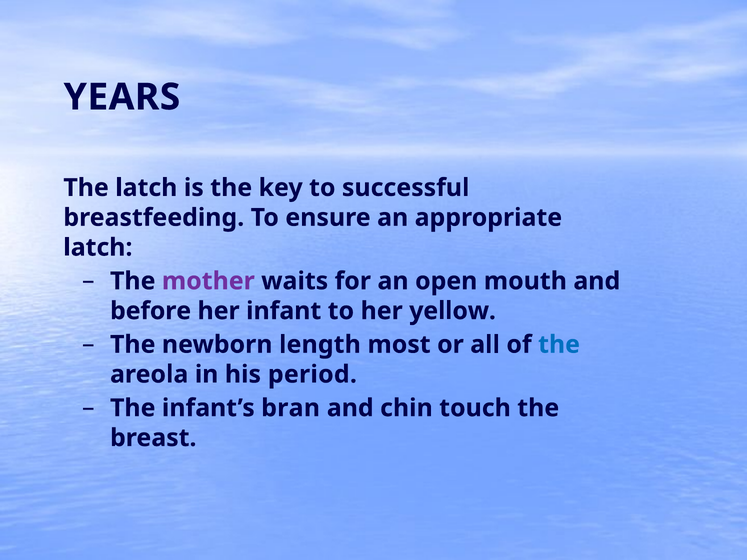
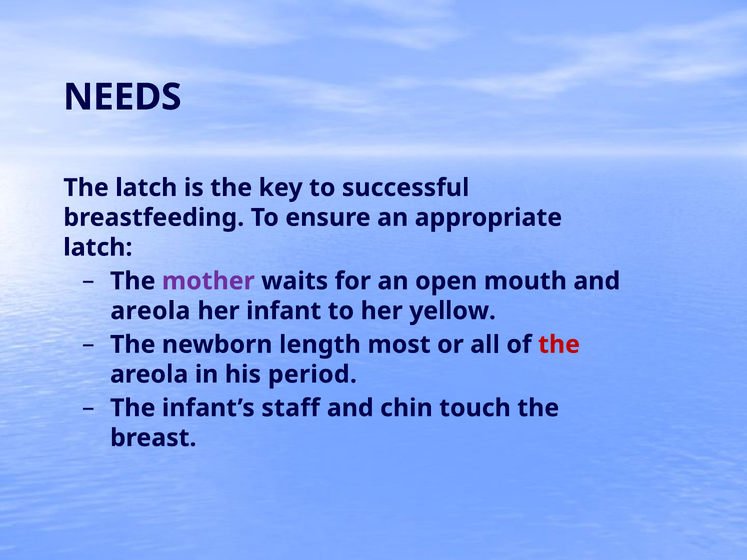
YEARS: YEARS -> NEEDS
before at (151, 311): before -> areola
the at (559, 345) colour: blue -> red
bran: bran -> staff
